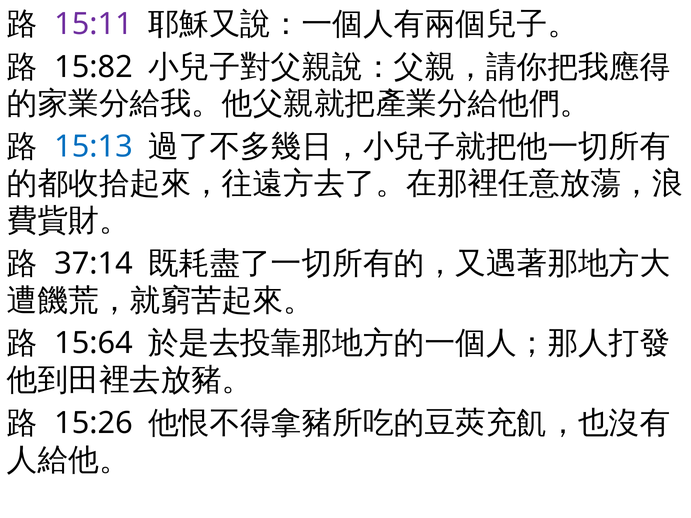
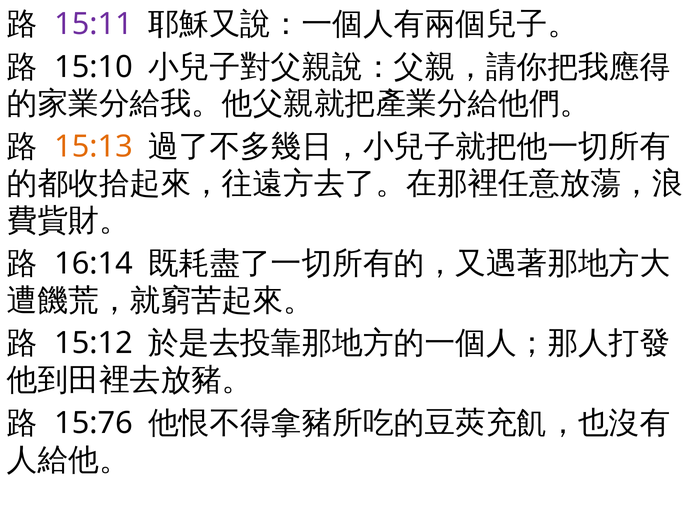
15:82: 15:82 -> 15:10
15:13 colour: blue -> orange
37:14: 37:14 -> 16:14
15:64: 15:64 -> 15:12
15:26: 15:26 -> 15:76
